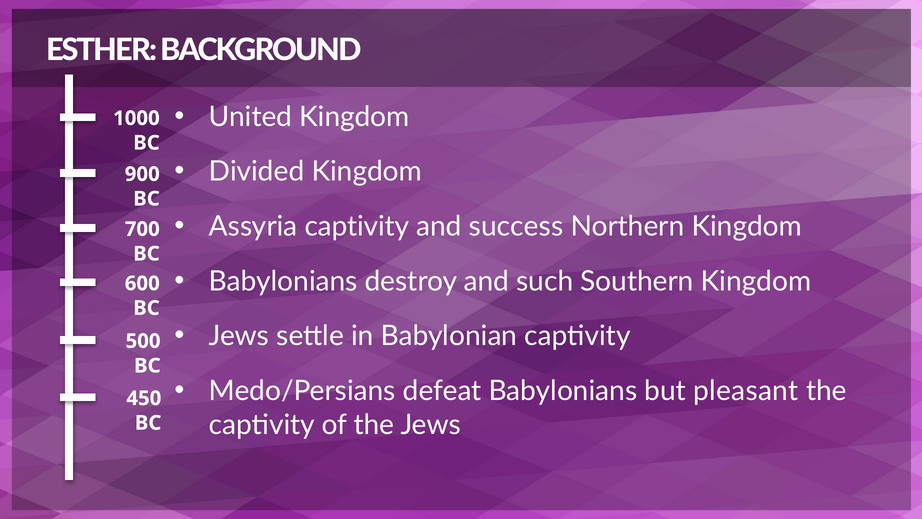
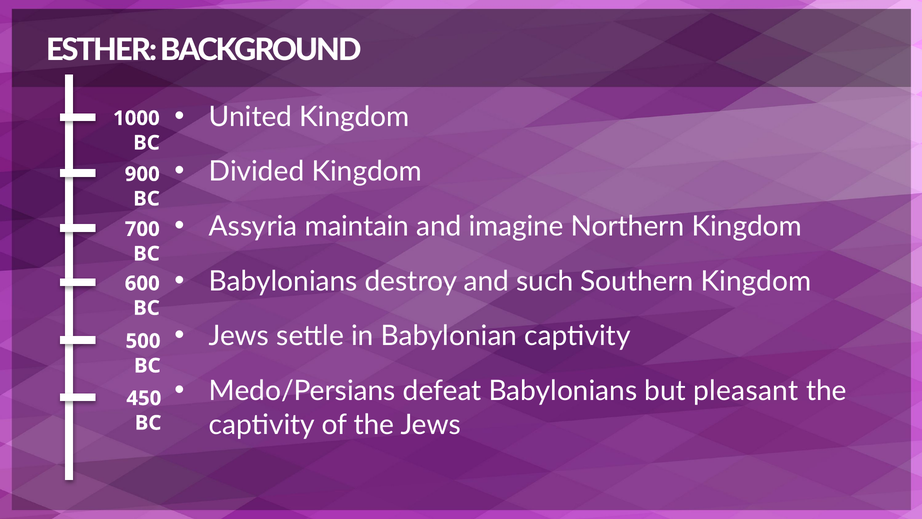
Assyria captivity: captivity -> maintain
success: success -> imagine
